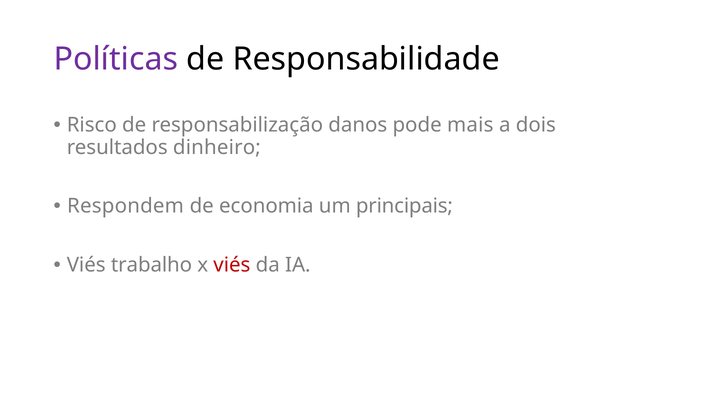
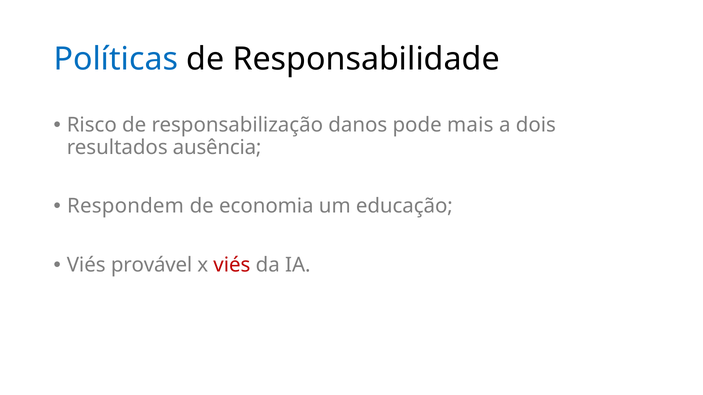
Políticas colour: purple -> blue
dinheiro: dinheiro -> ausência
principais: principais -> educação
trabalho: trabalho -> provável
